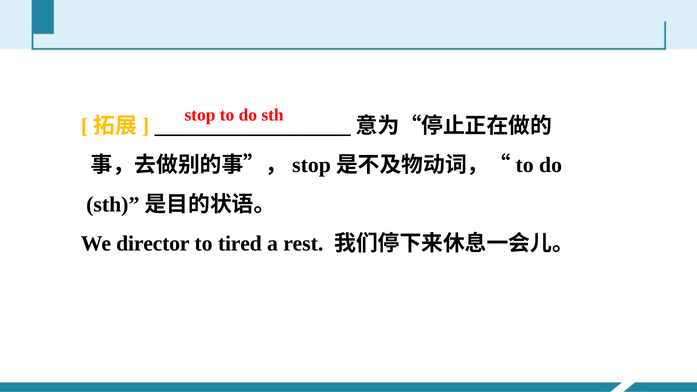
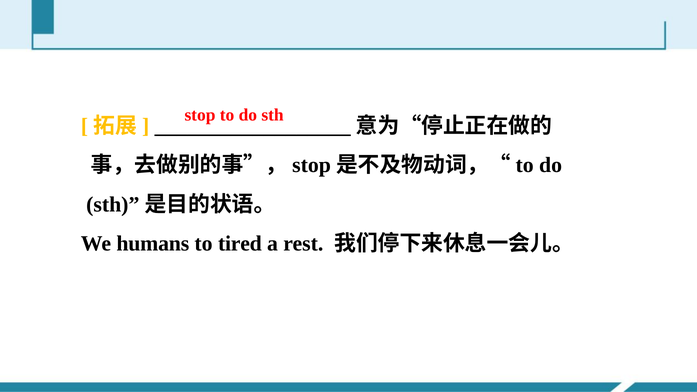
director: director -> humans
